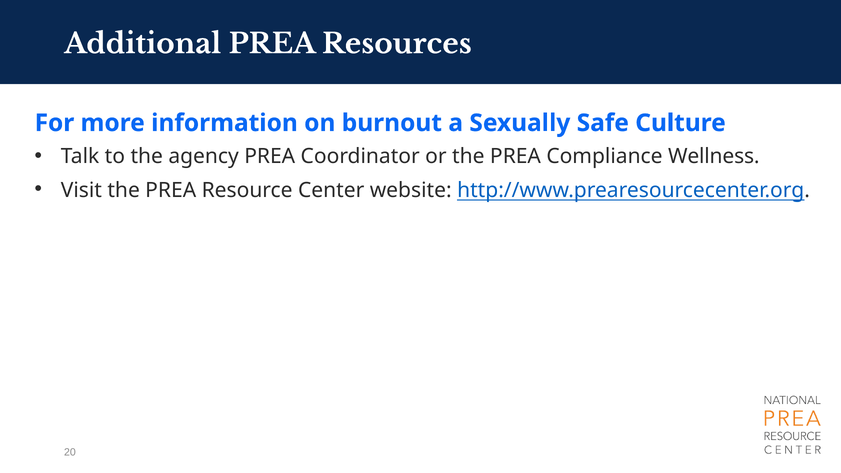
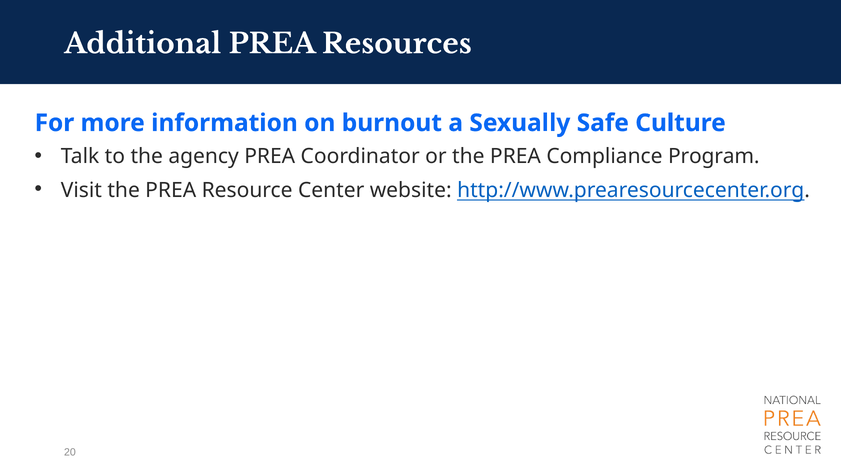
Wellness: Wellness -> Program
